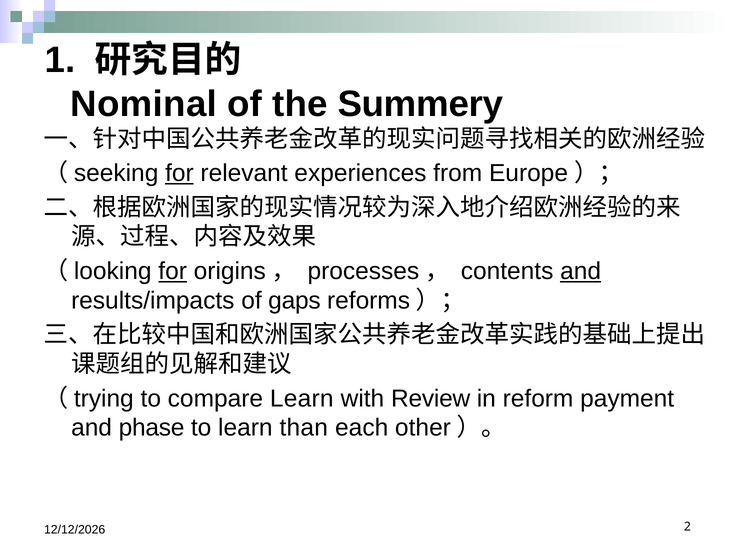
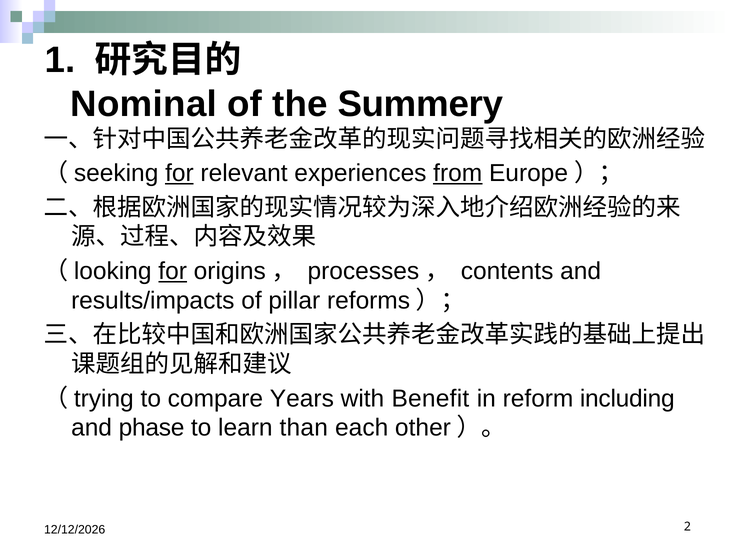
from underline: none -> present
and at (581, 271) underline: present -> none
gaps: gaps -> pillar
compare Learn: Learn -> Years
Review: Review -> Benefit
payment: payment -> including
